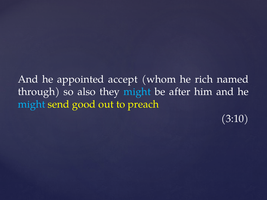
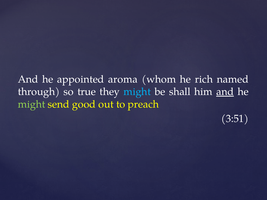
accept: accept -> aroma
also: also -> true
after: after -> shall
and at (225, 92) underline: none -> present
might at (32, 104) colour: light blue -> light green
3:10: 3:10 -> 3:51
